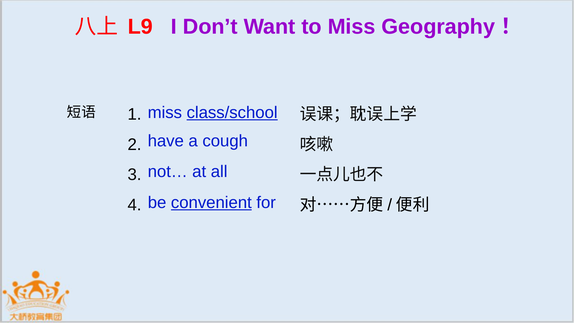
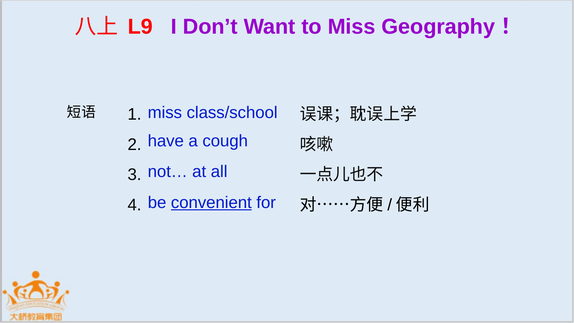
class/school underline: present -> none
